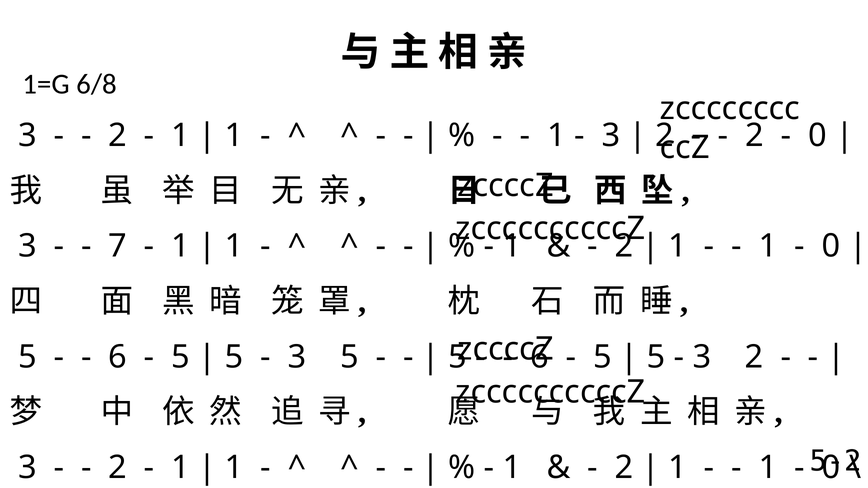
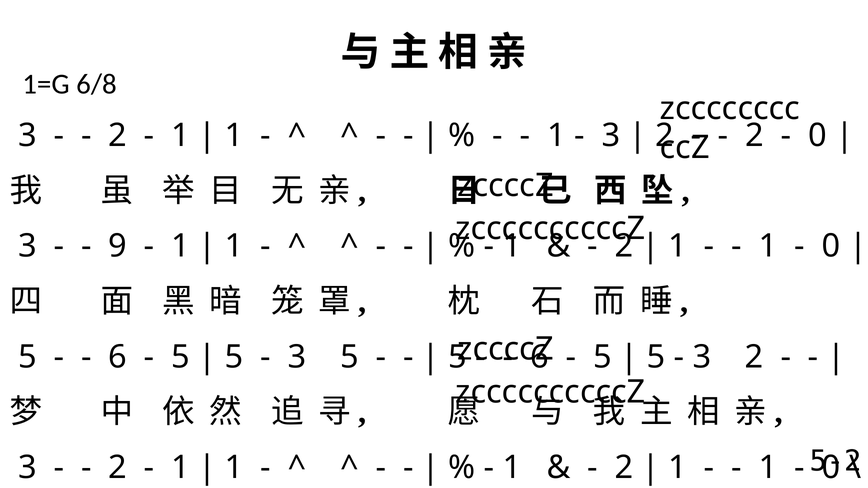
7: 7 -> 9
